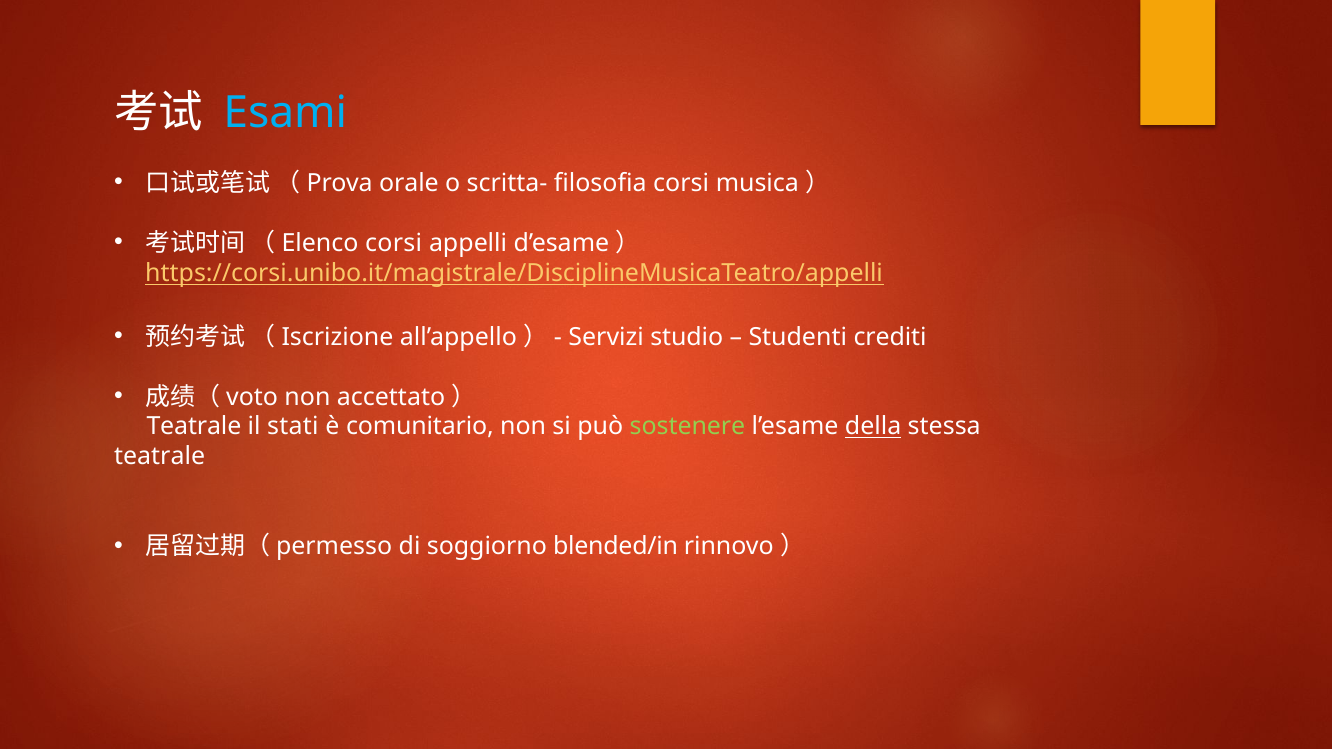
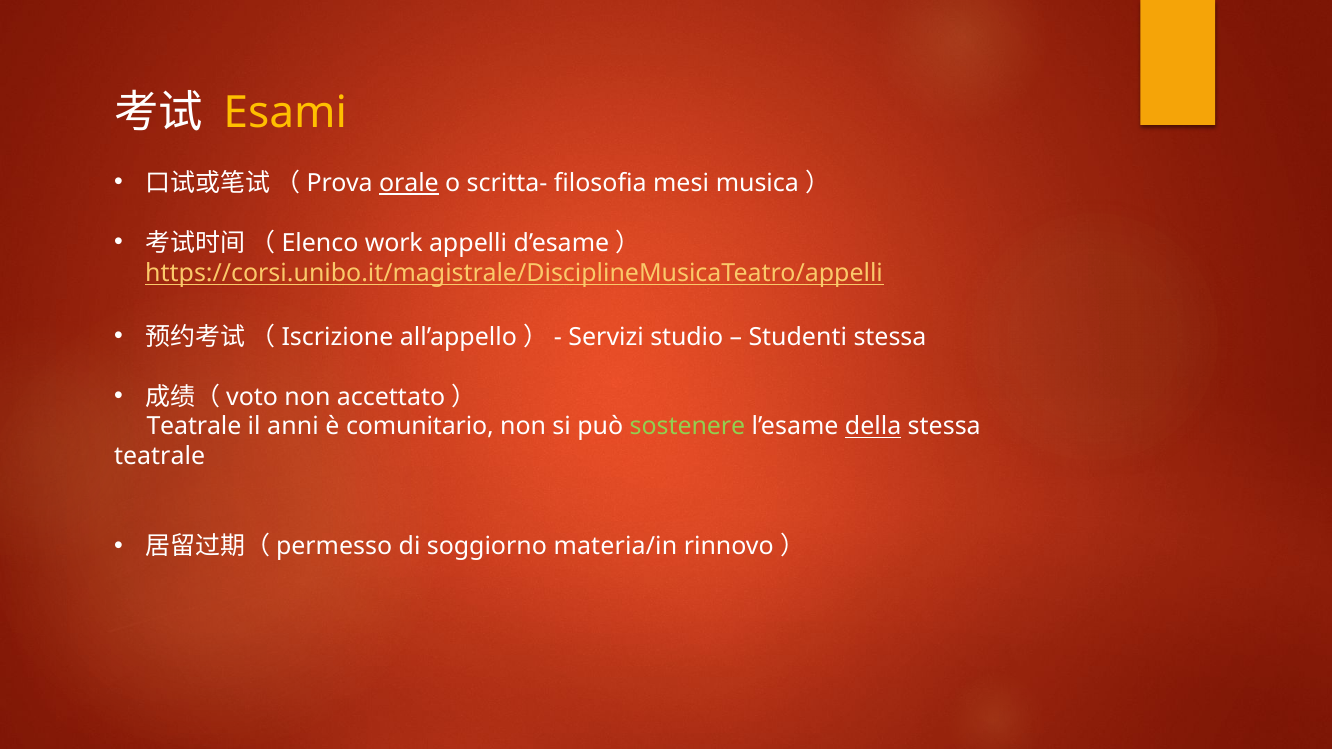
Esami colour: light blue -> yellow
orale underline: none -> present
filosofia corsi: corsi -> mesi
（Elenco corsi: corsi -> work
Studenti crediti: crediti -> stessa
stati: stati -> anni
blended/in: blended/in -> materia/in
